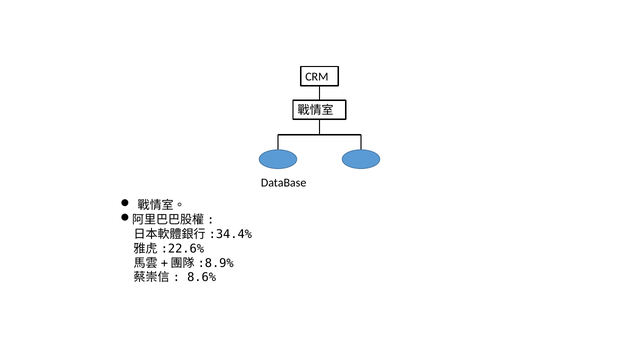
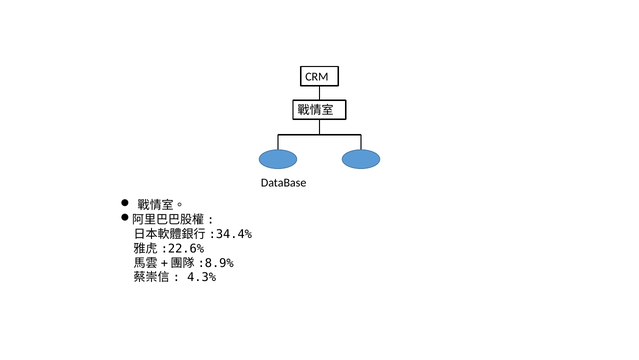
8.6%: 8.6% -> 4.3%
